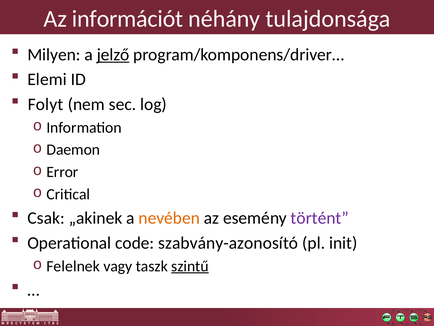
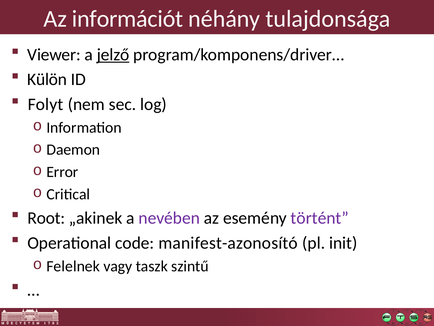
Milyen: Milyen -> Viewer
Elemi: Elemi -> Külön
Csak: Csak -> Root
nevében colour: orange -> purple
szabvány-azonosító: szabvány-azonosító -> manifest-azonosító
szintű underline: present -> none
